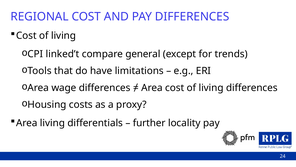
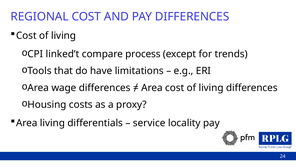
general: general -> process
further: further -> service
